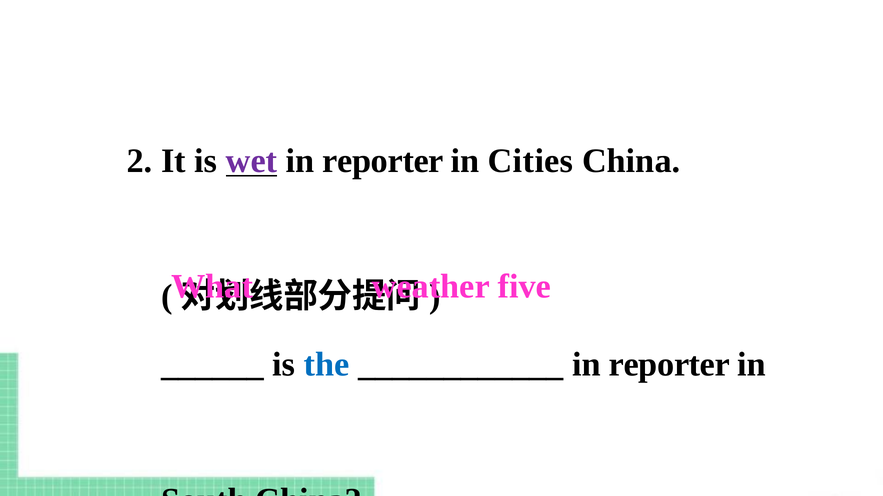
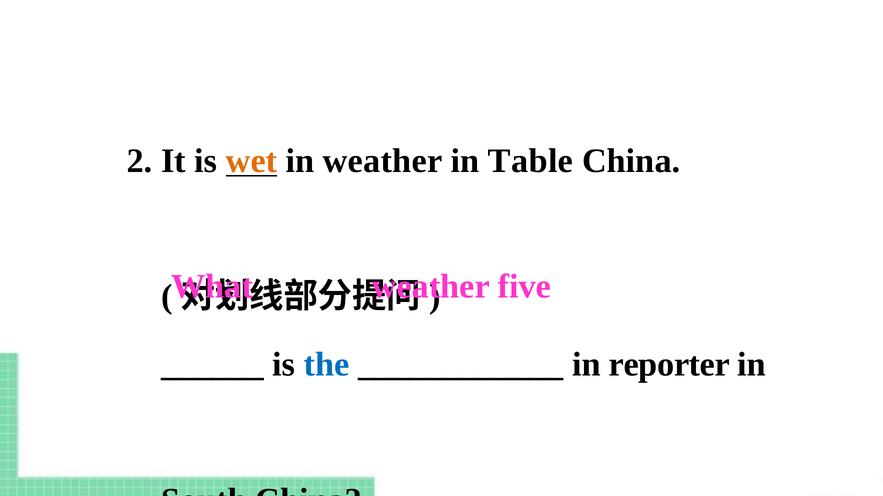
wet colour: purple -> orange
reporter at (383, 161): reporter -> weather
Cities: Cities -> Table
